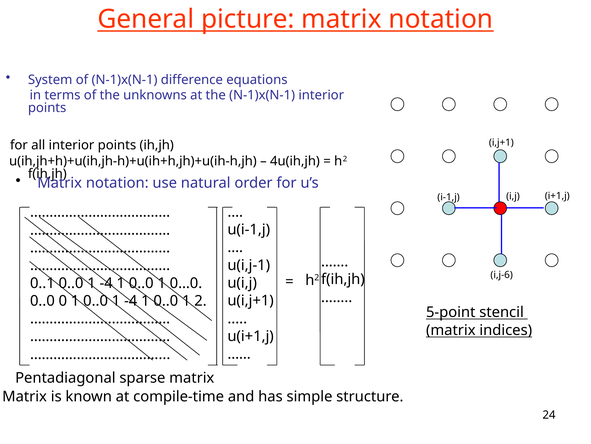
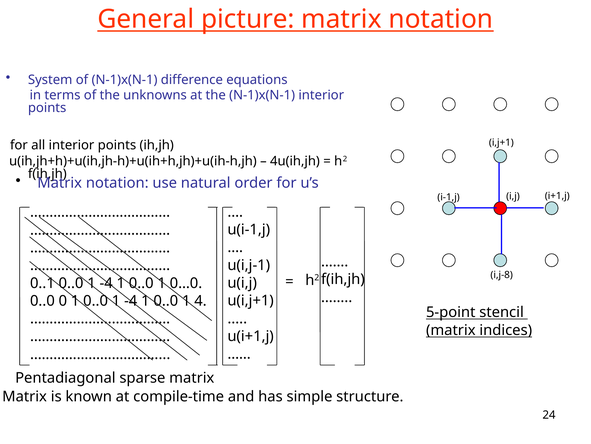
i,j-6: i,j-6 -> i,j-8
2: 2 -> 4
